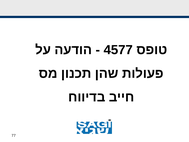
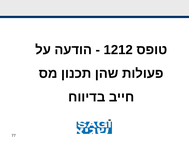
4577: 4577 -> 1212
